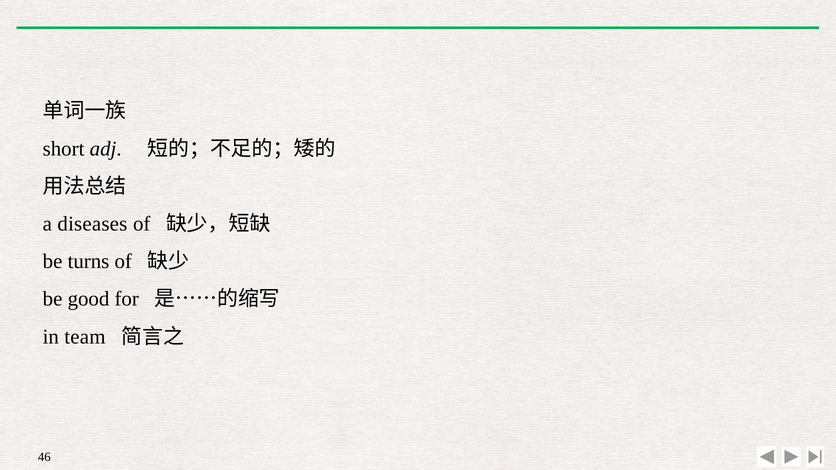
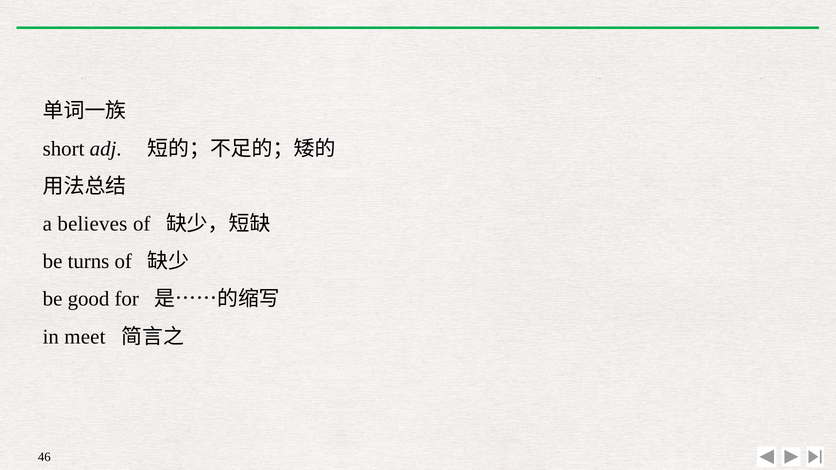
diseases: diseases -> believes
team: team -> meet
